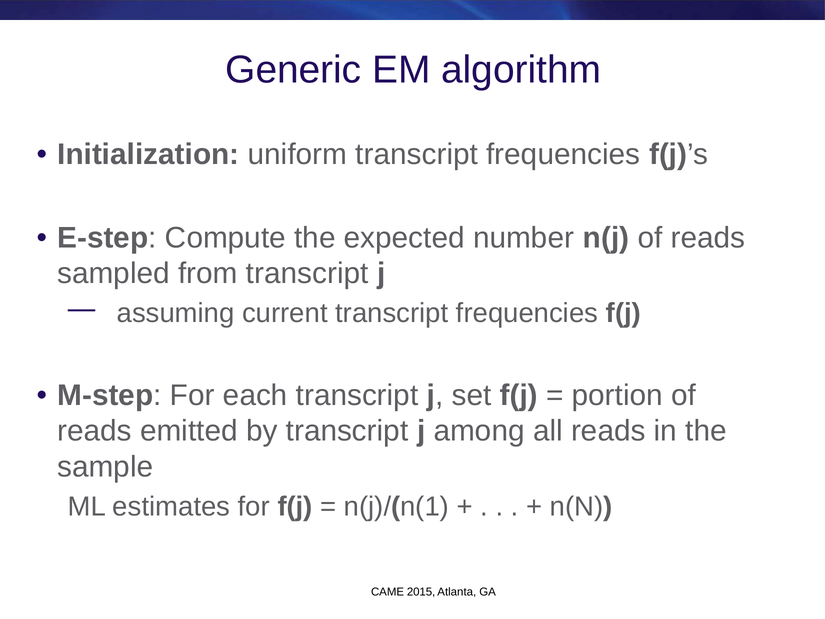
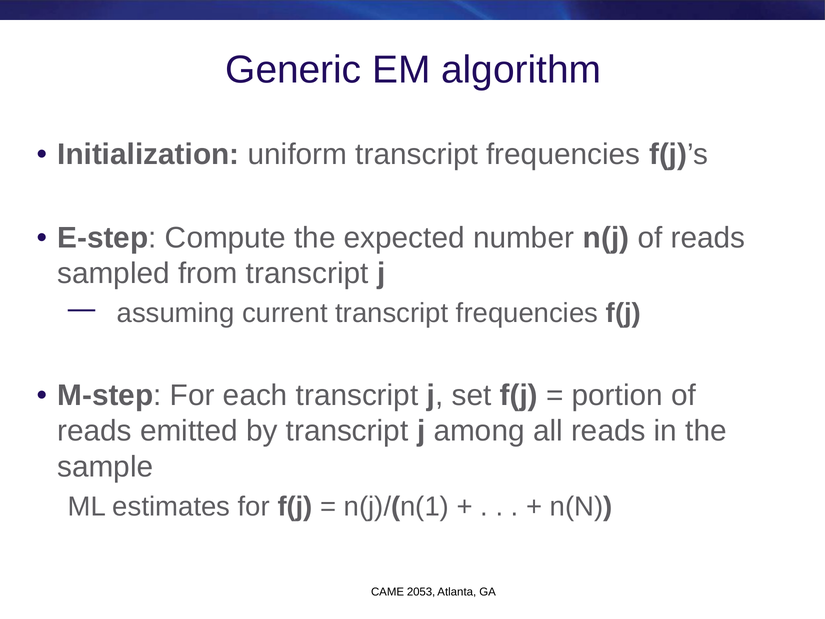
2015: 2015 -> 2053
